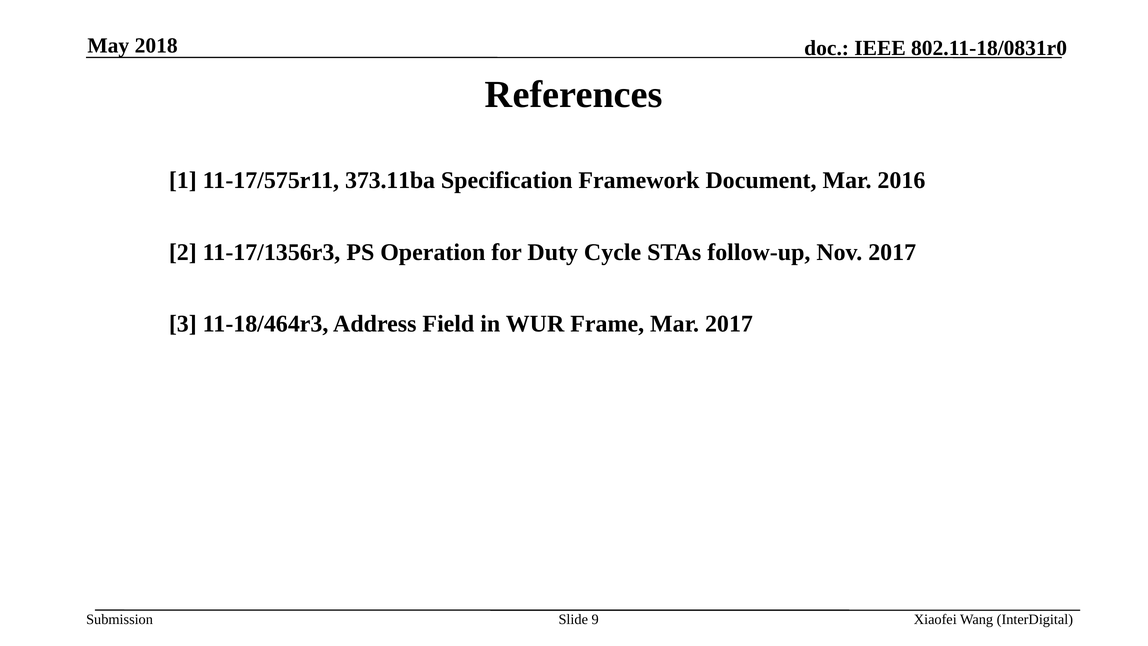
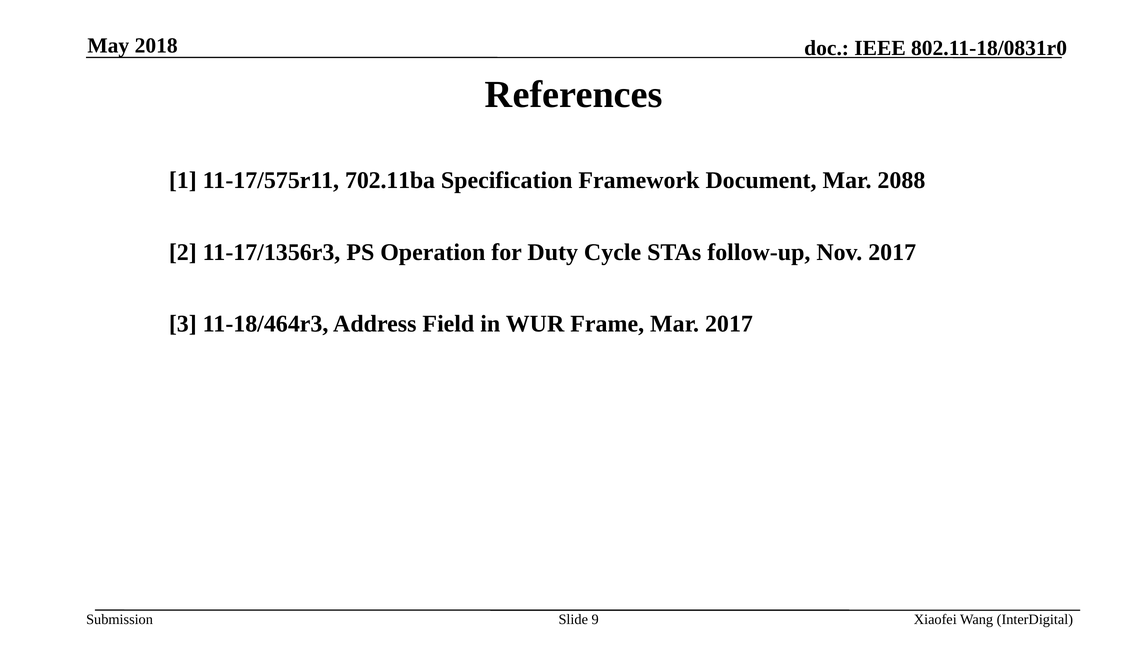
373.11ba: 373.11ba -> 702.11ba
2016: 2016 -> 2088
